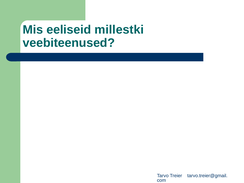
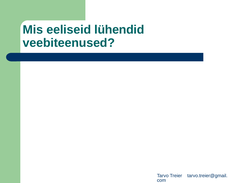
millestki: millestki -> lühendid
